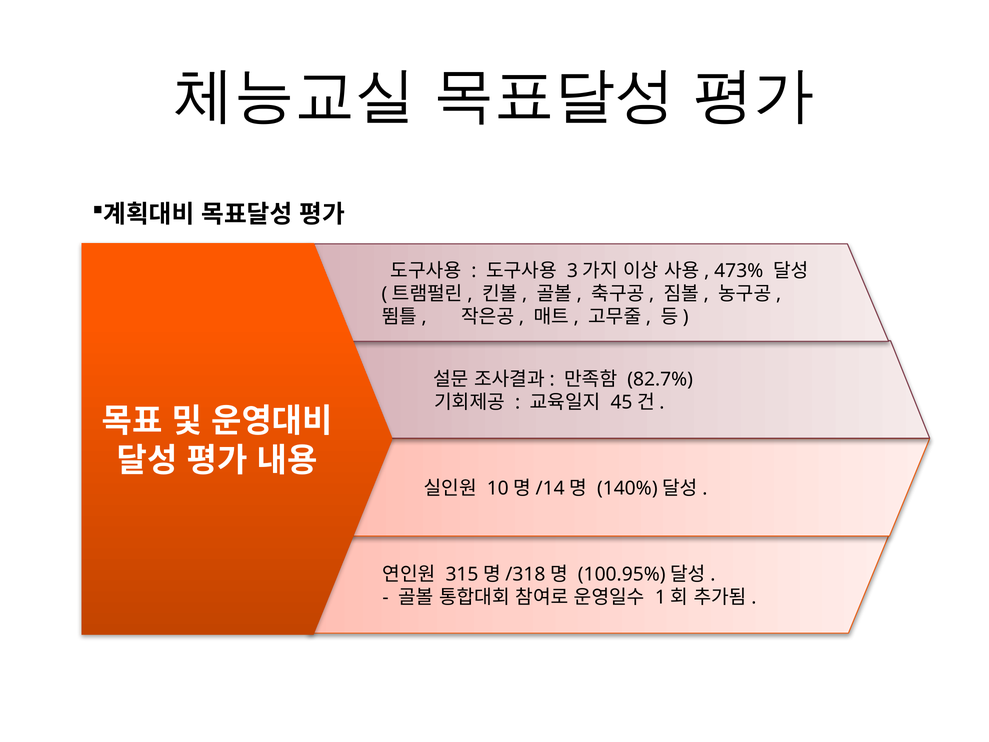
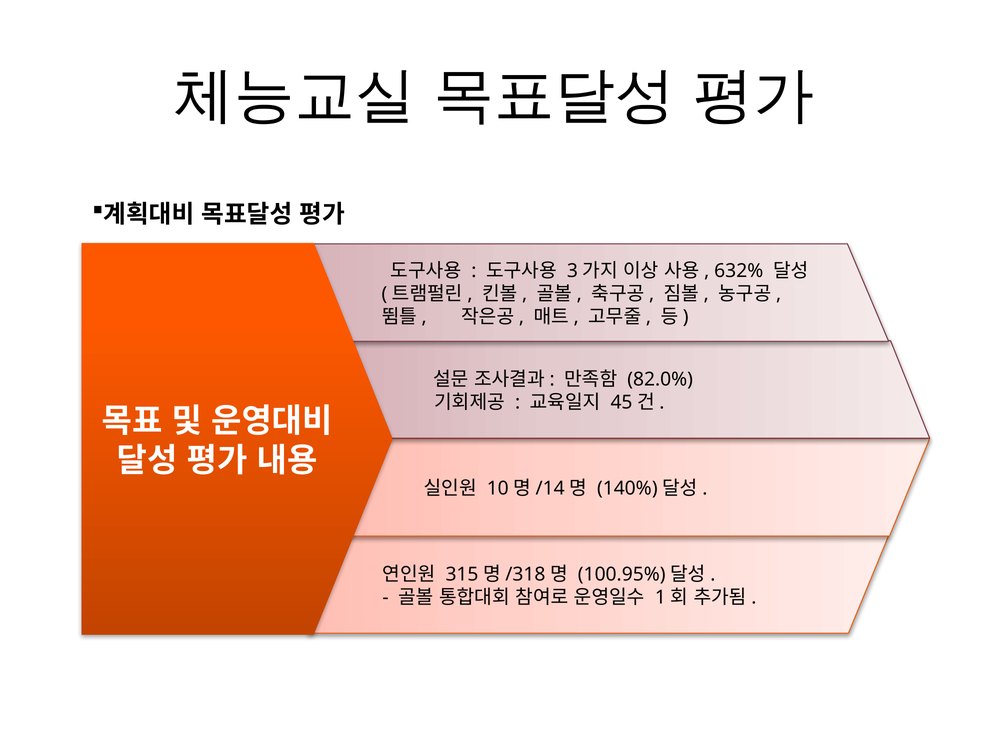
473%: 473% -> 632%
82.7%: 82.7% -> 82.0%
